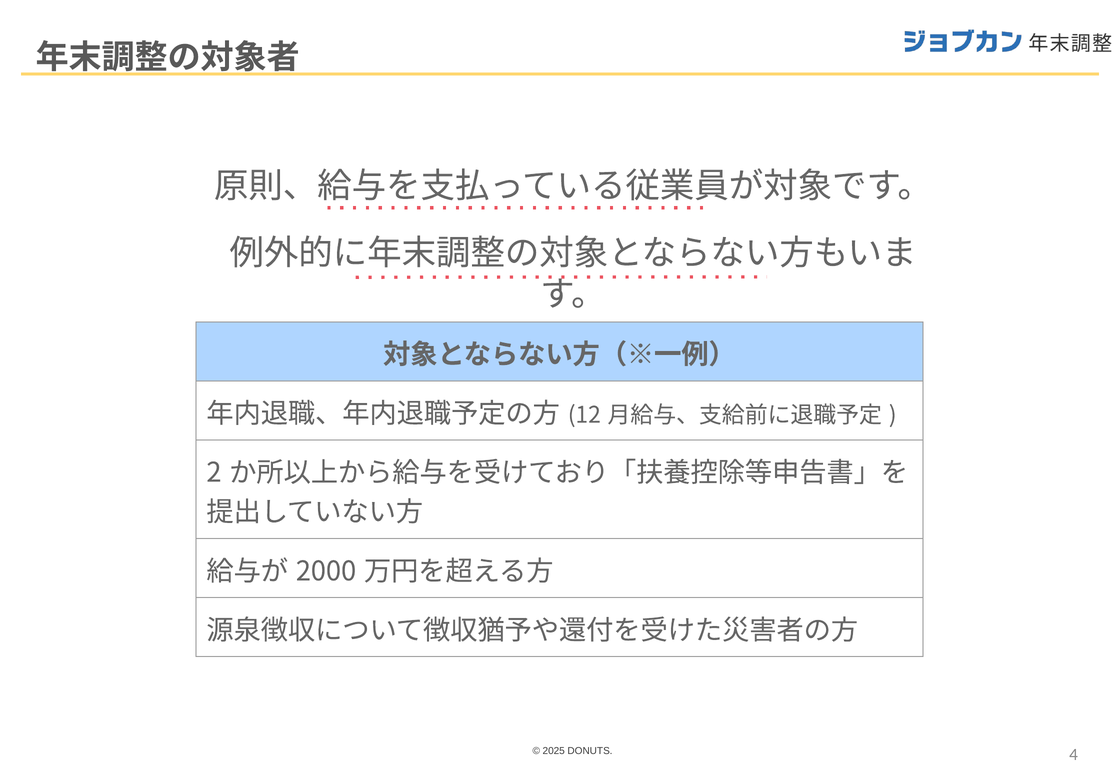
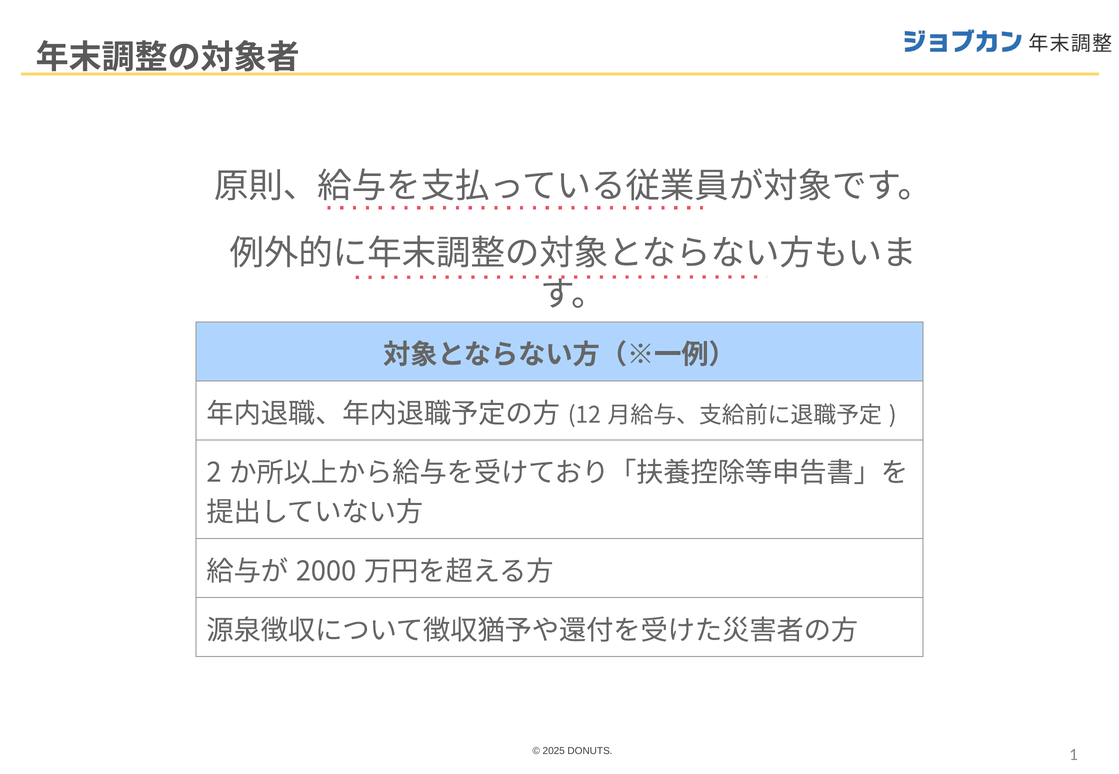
4: 4 -> 1
